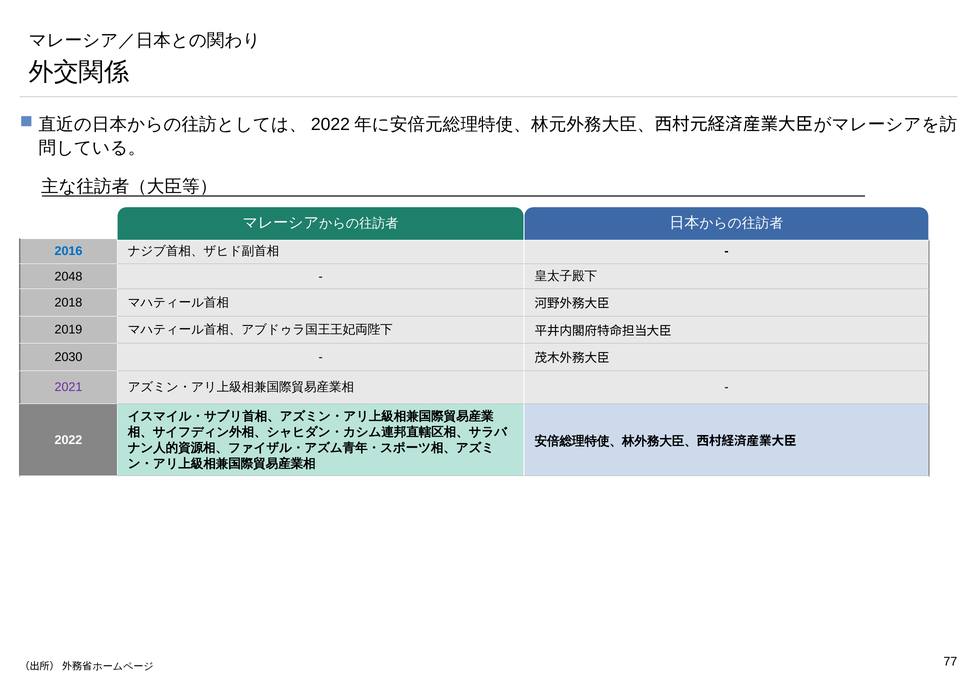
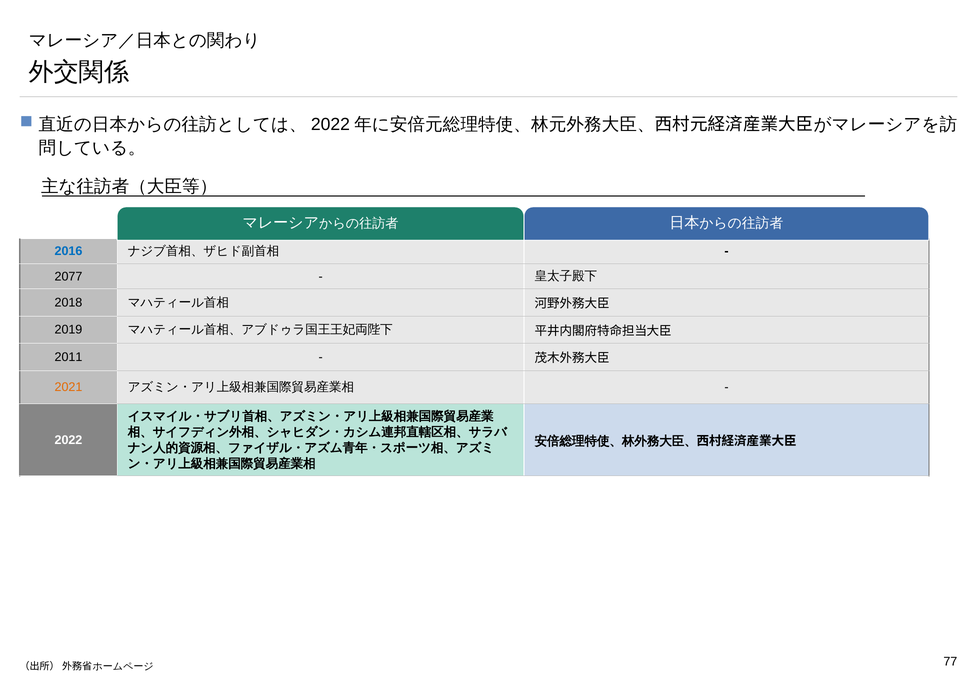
2048: 2048 -> 2077
2030: 2030 -> 2011
2021 colour: purple -> orange
